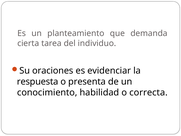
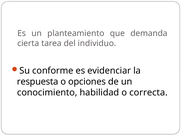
oraciones: oraciones -> conforme
presenta: presenta -> opciones
